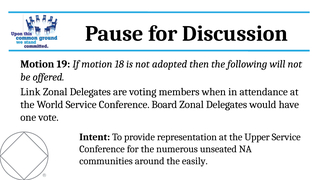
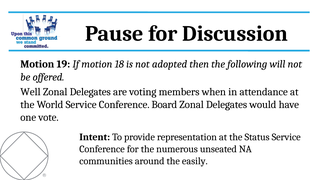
Link: Link -> Well
Upper: Upper -> Status
